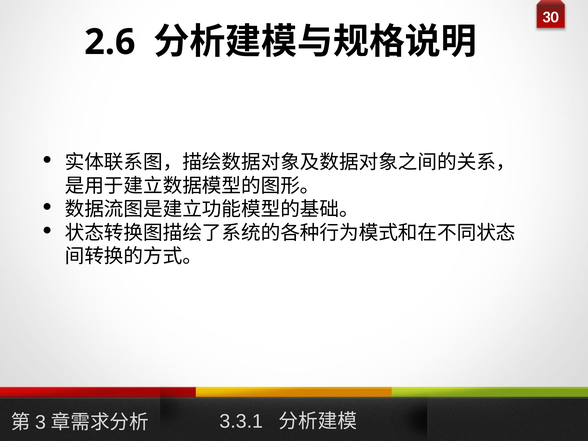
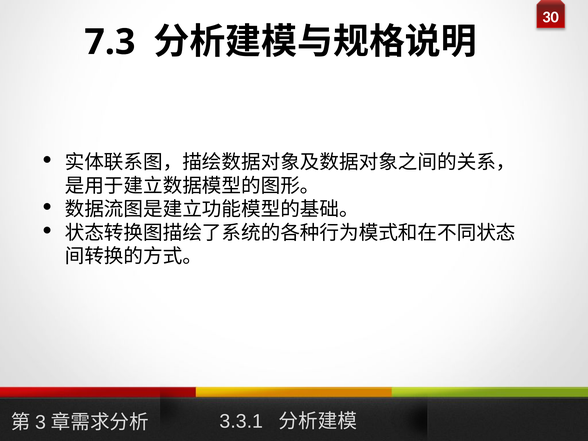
2.6: 2.6 -> 7.3
